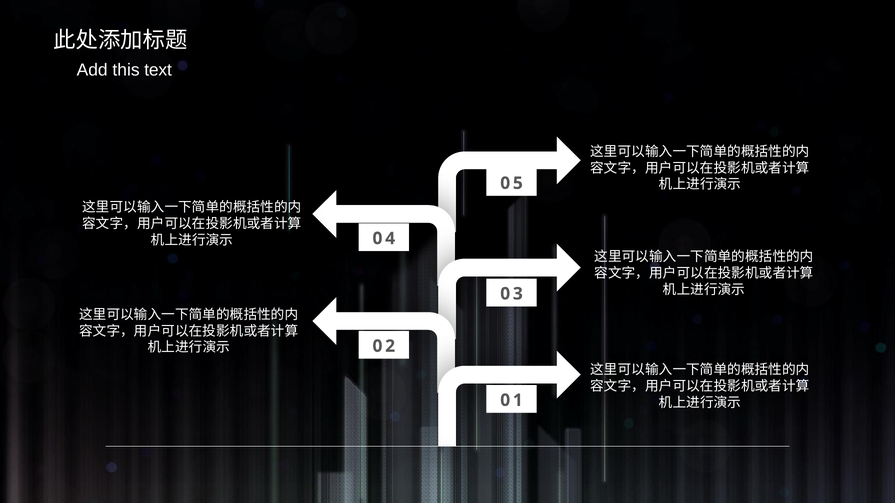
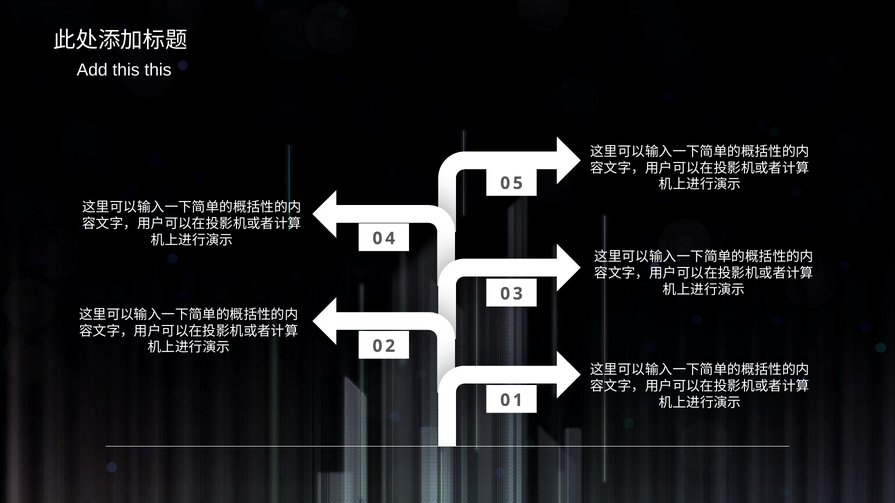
this text: text -> this
